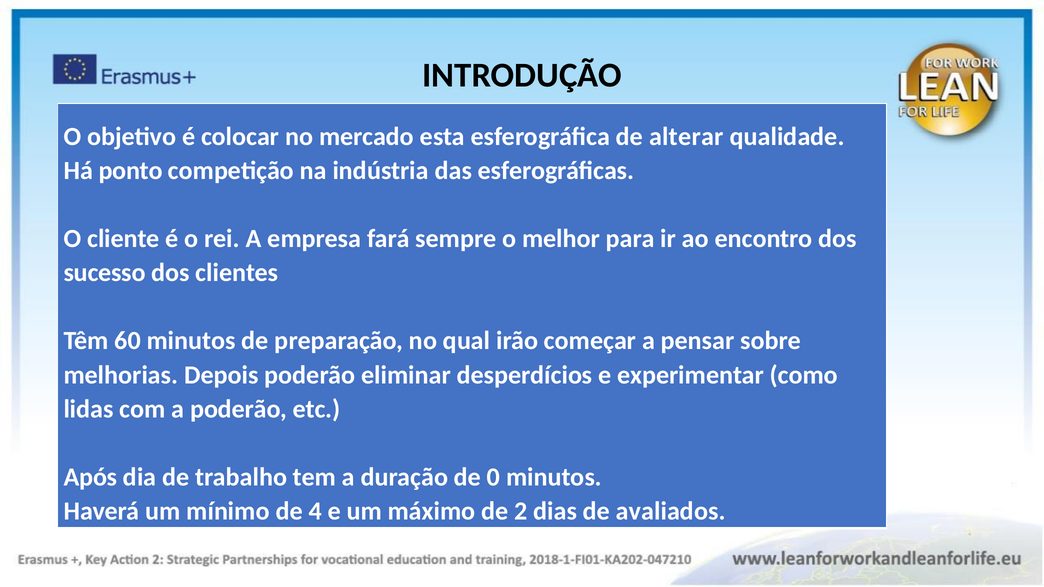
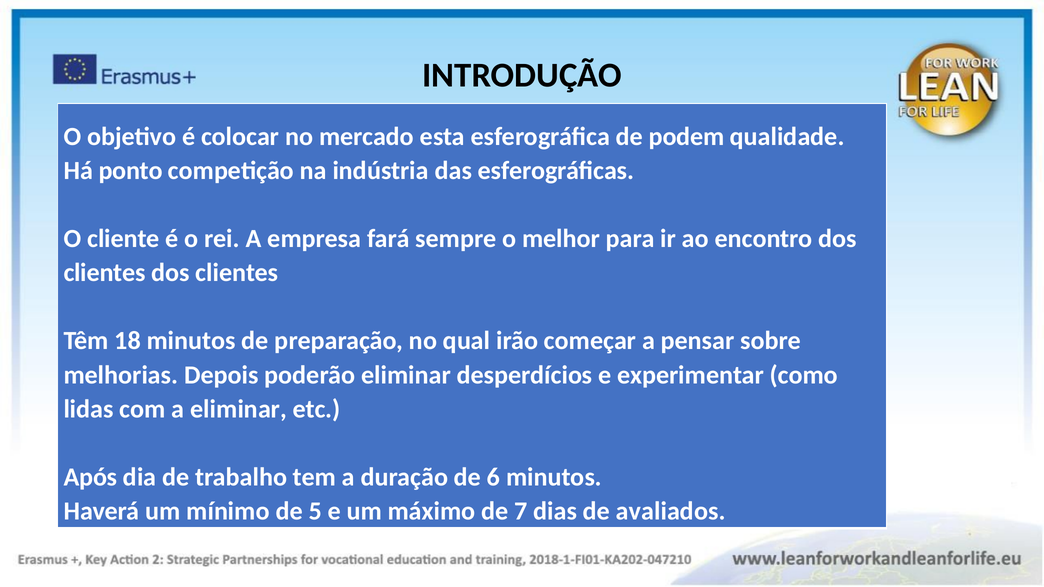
alterar: alterar -> podem
sucesso at (105, 273): sucesso -> clientes
60: 60 -> 18
a poderão: poderão -> eliminar
0: 0 -> 6
4: 4 -> 5
2: 2 -> 7
